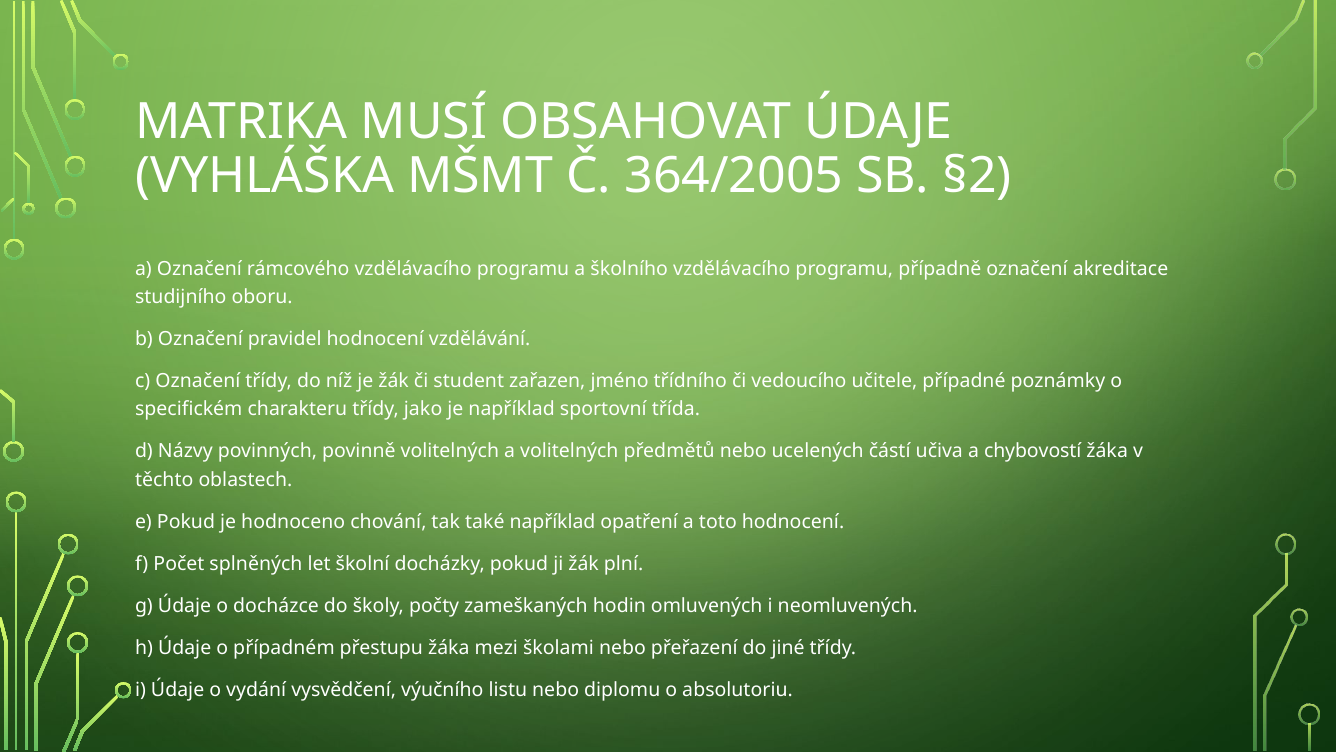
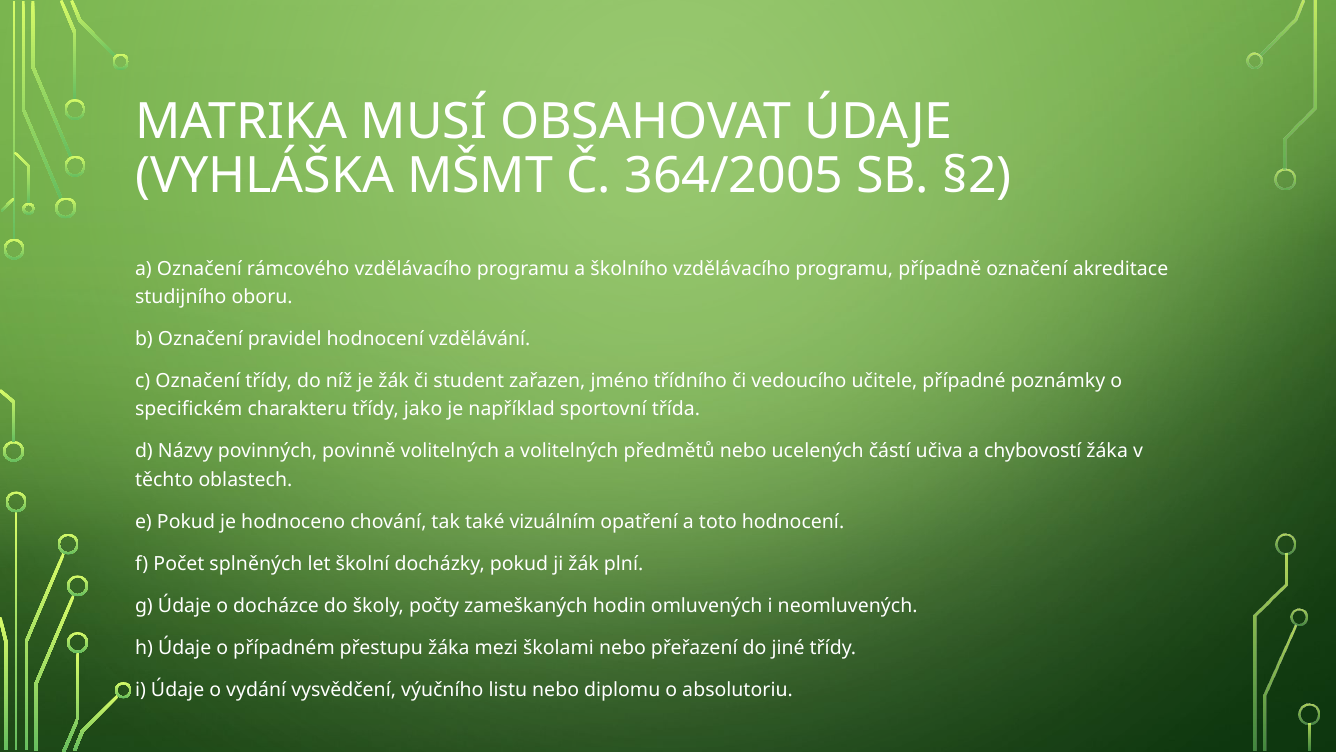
také například: například -> vizuálním
